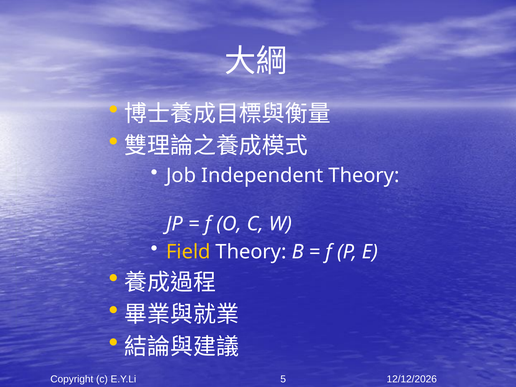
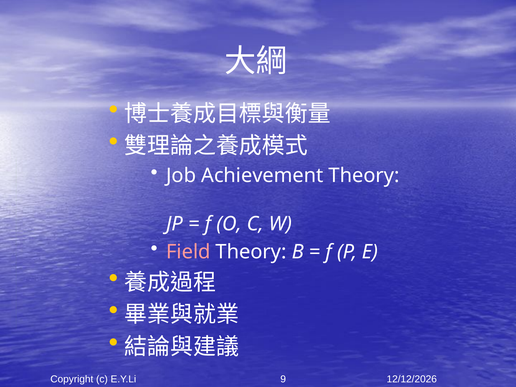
Independent: Independent -> Achievement
Field colour: yellow -> pink
5: 5 -> 9
